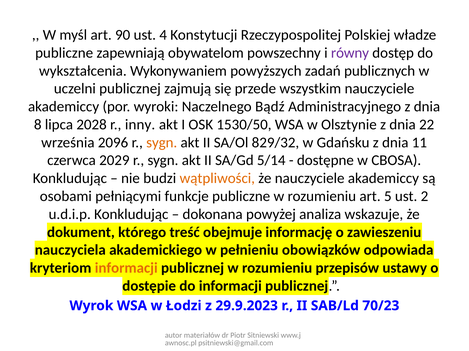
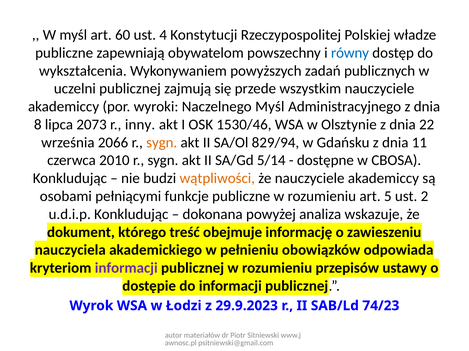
90: 90 -> 60
równy colour: purple -> blue
Naczelnego Bądź: Bądź -> Myśl
2028: 2028 -> 2073
1530/50: 1530/50 -> 1530/46
2096: 2096 -> 2066
829/32: 829/32 -> 829/94
2029: 2029 -> 2010
informacji at (126, 269) colour: orange -> purple
70/23: 70/23 -> 74/23
